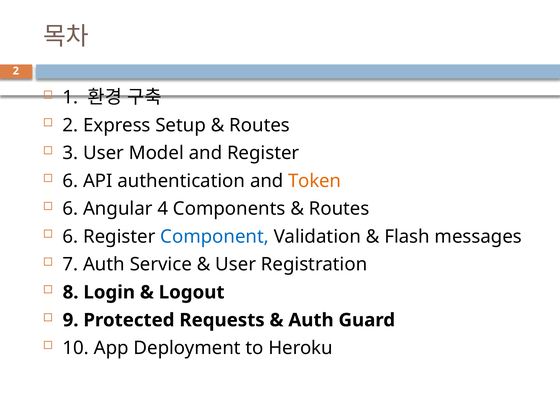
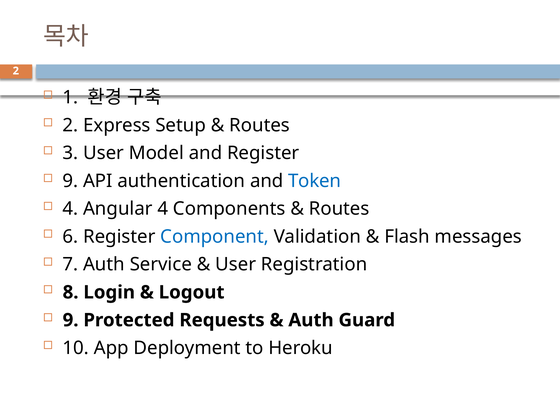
6 at (70, 181): 6 -> 9
Token colour: orange -> blue
6 at (70, 209): 6 -> 4
